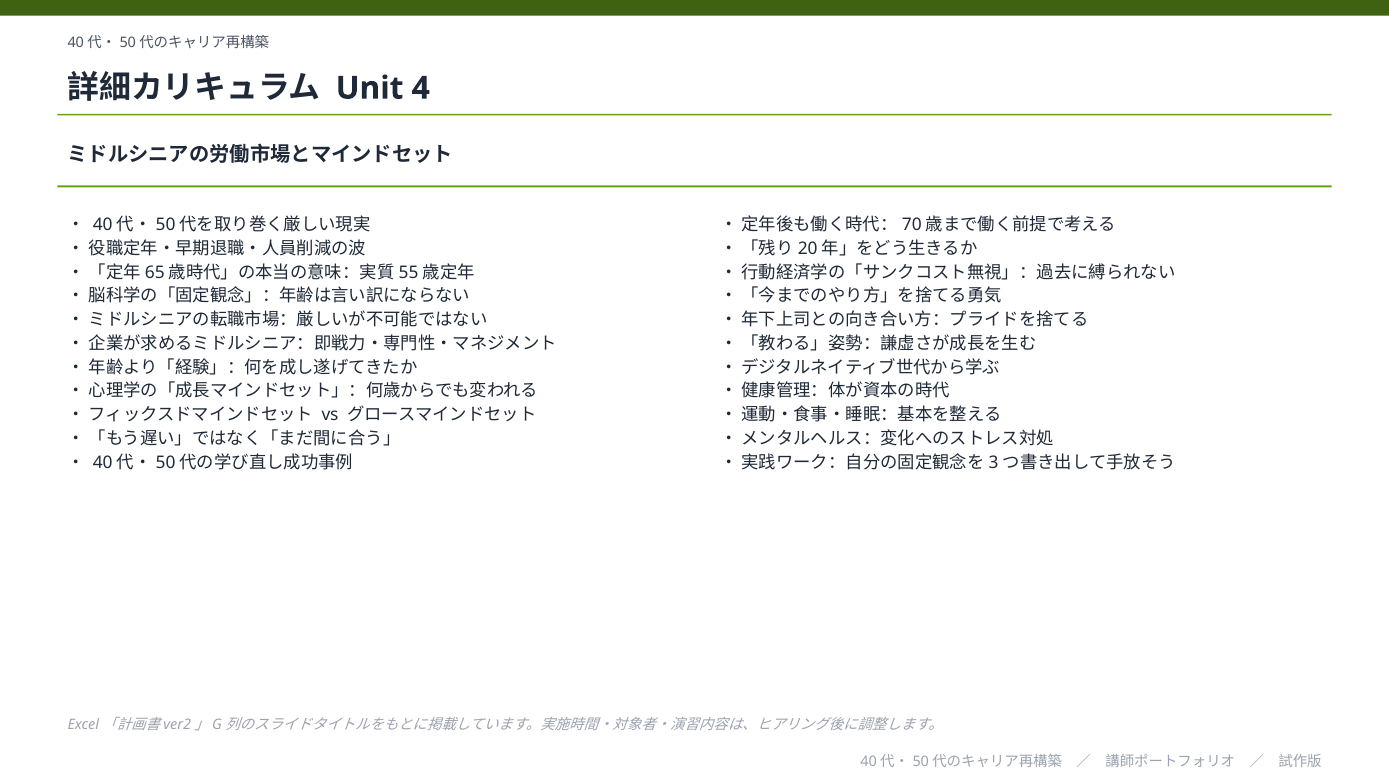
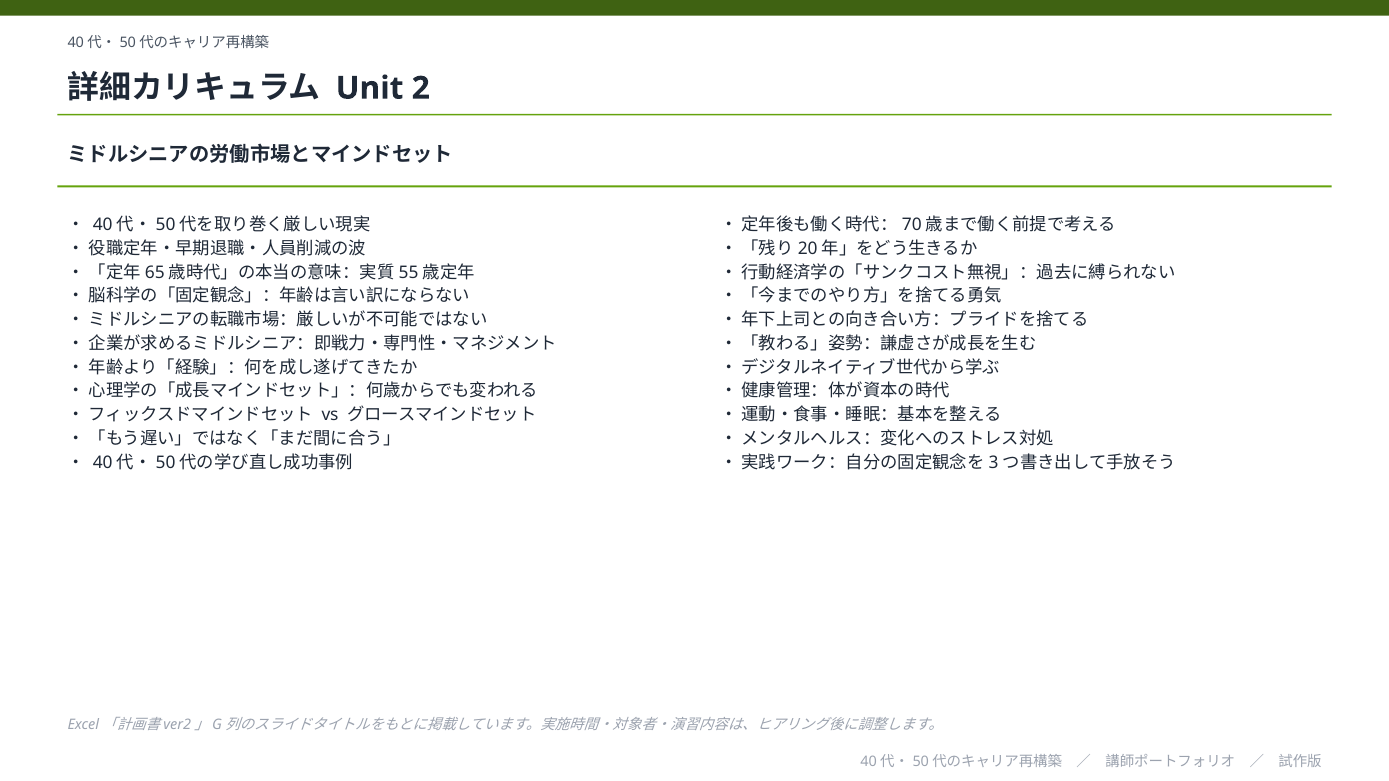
4: 4 -> 2
